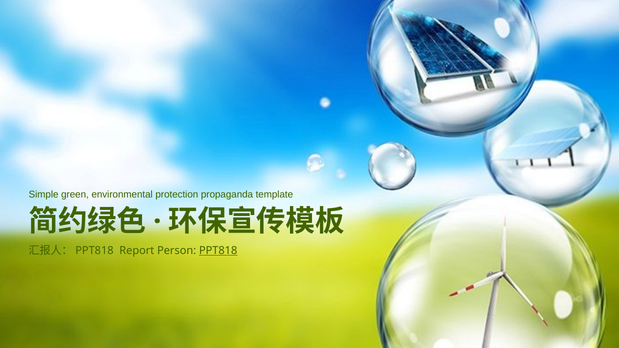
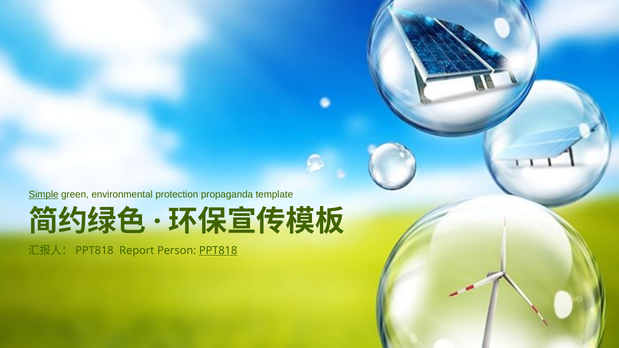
Simple underline: none -> present
